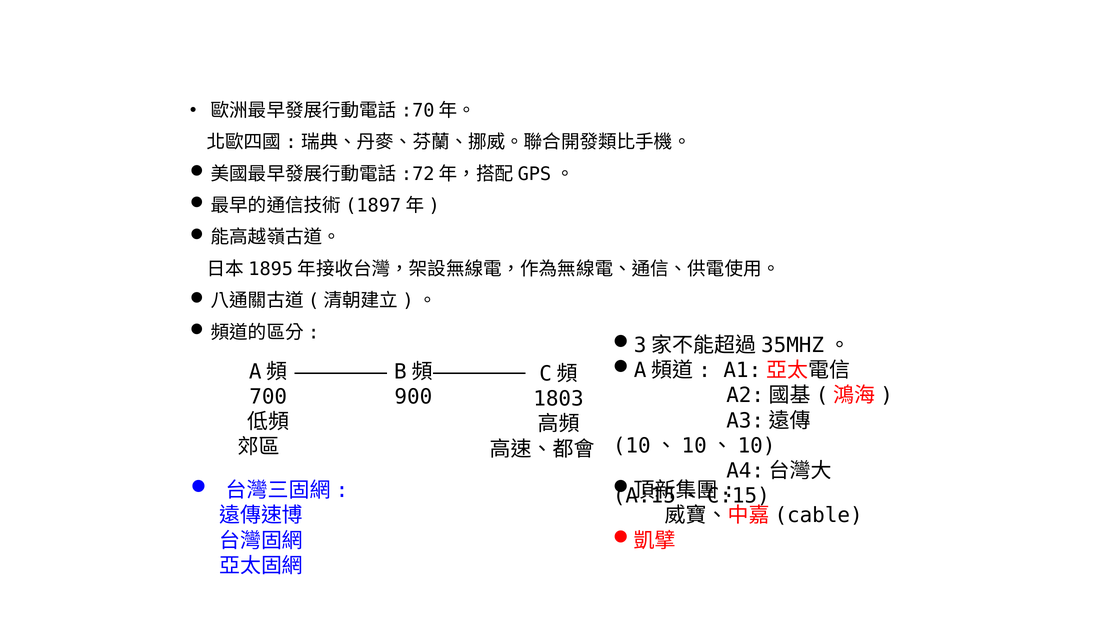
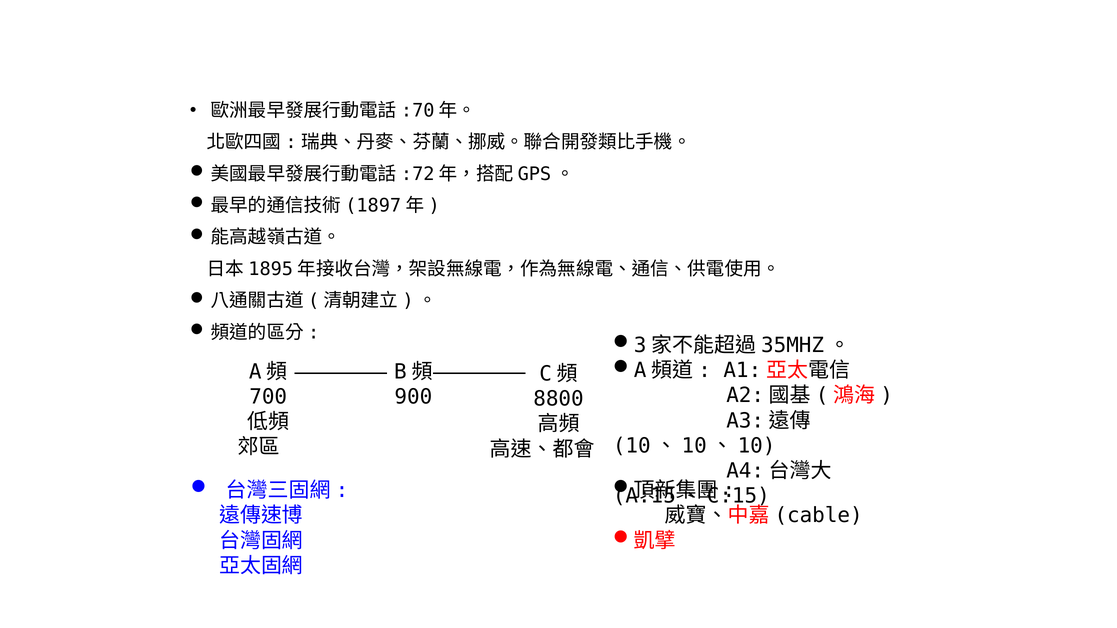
1803: 1803 -> 8800
